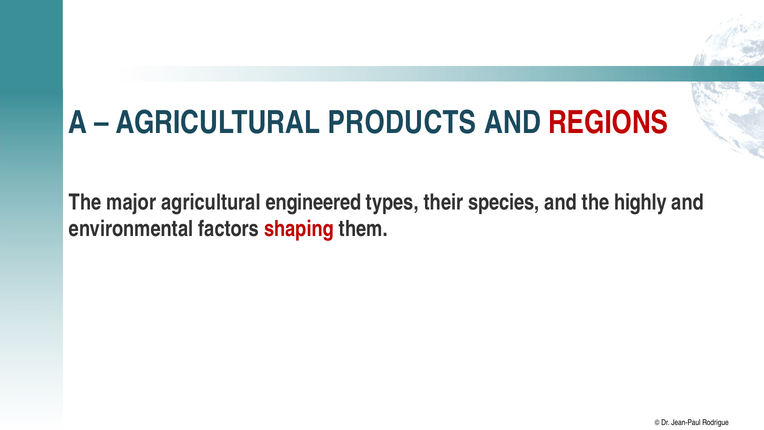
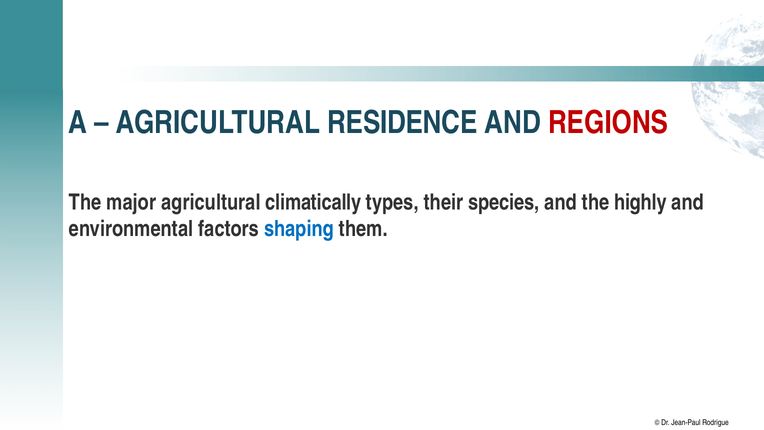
PRODUCTS: PRODUCTS -> RESIDENCE
engineered: engineered -> climatically
shaping colour: red -> blue
